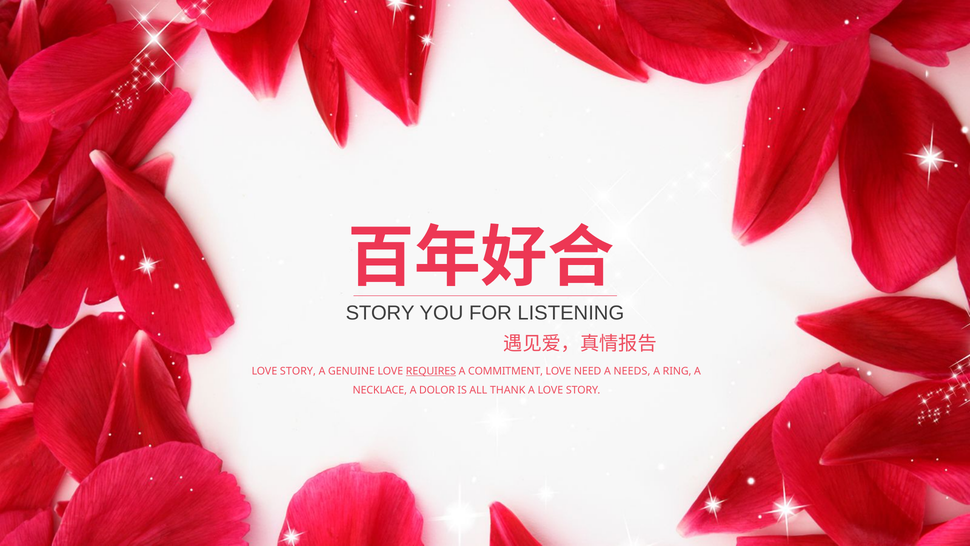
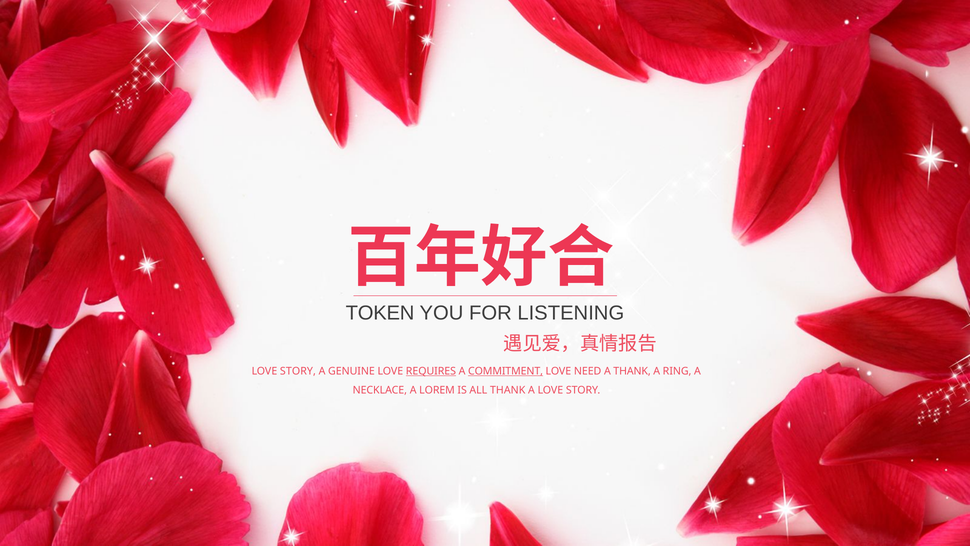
STORY at (380, 313): STORY -> TOKEN
COMMITMENT underline: none -> present
A NEEDS: NEEDS -> THANK
DOLOR: DOLOR -> LOREM
